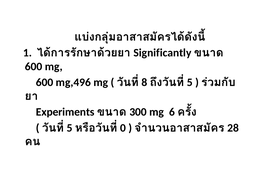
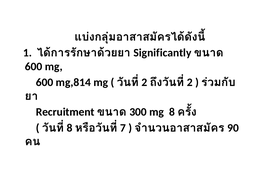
mg,496: mg,496 -> mg,814
8 at (144, 82): 8 -> 2
5 at (190, 82): 5 -> 2
Experiments: Experiments -> Recruitment
mg 6: 6 -> 8
5 at (70, 128): 5 -> 8
0: 0 -> 7
28: 28 -> 90
